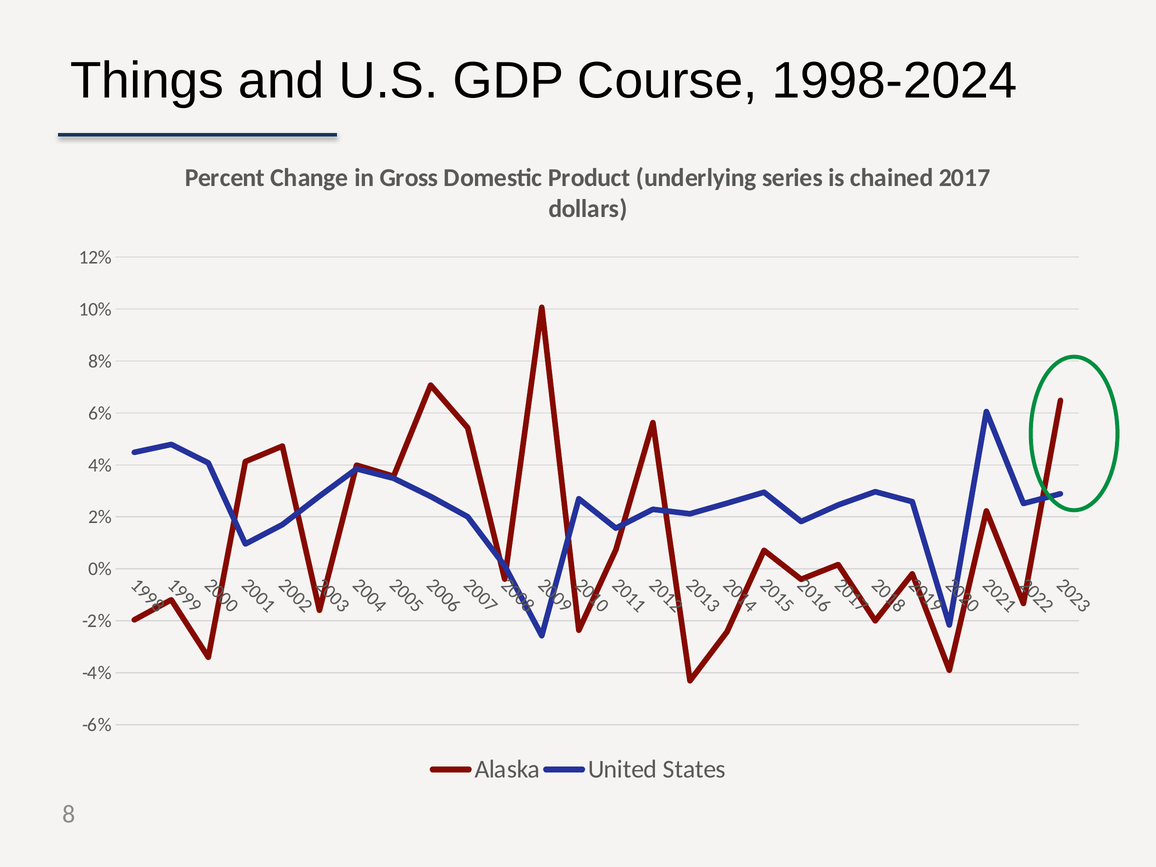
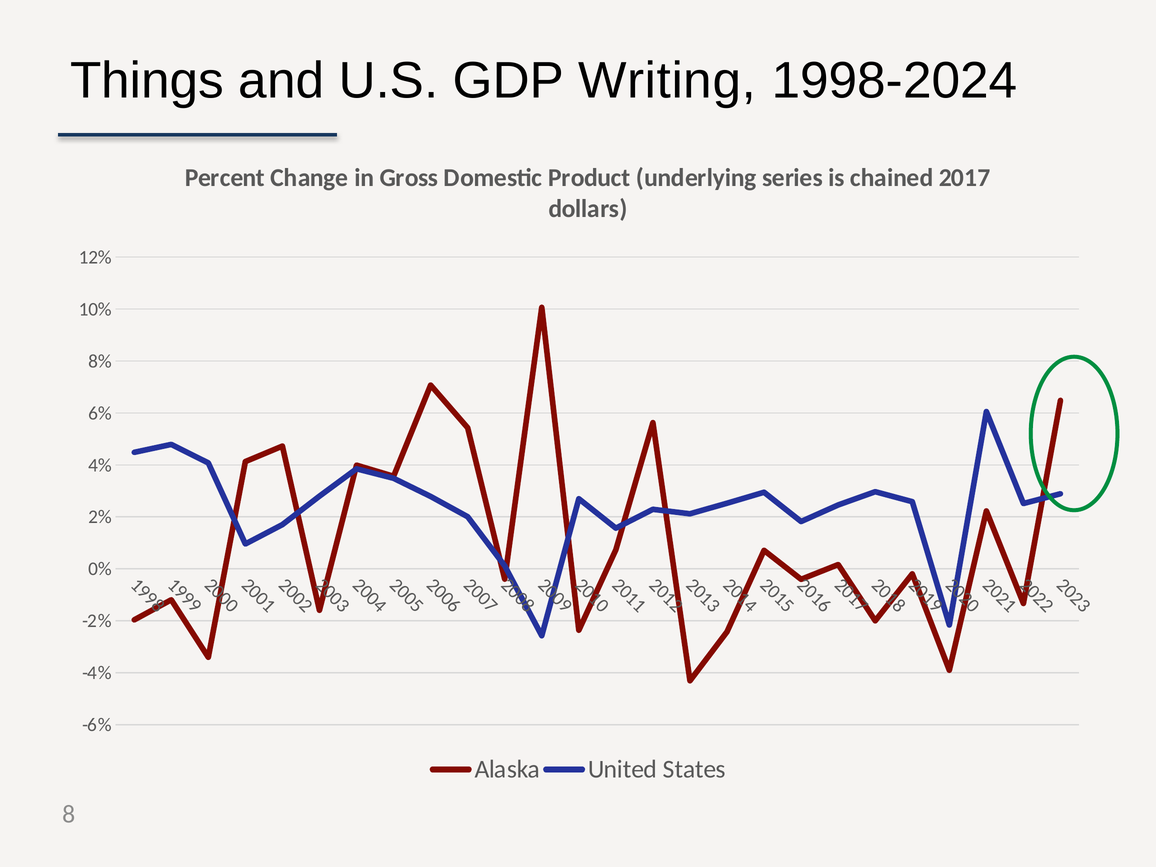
Course: Course -> Writing
